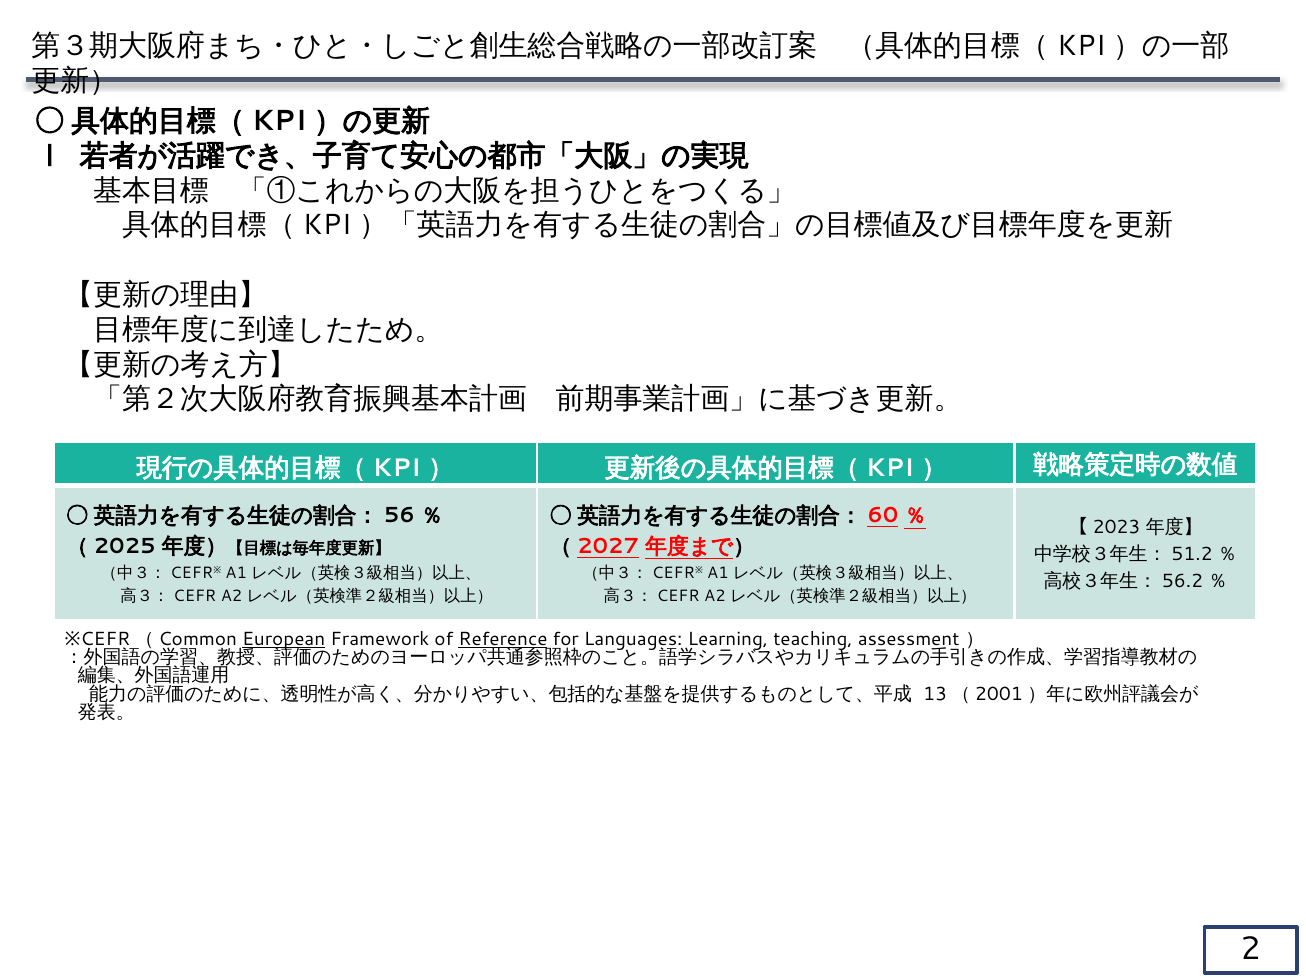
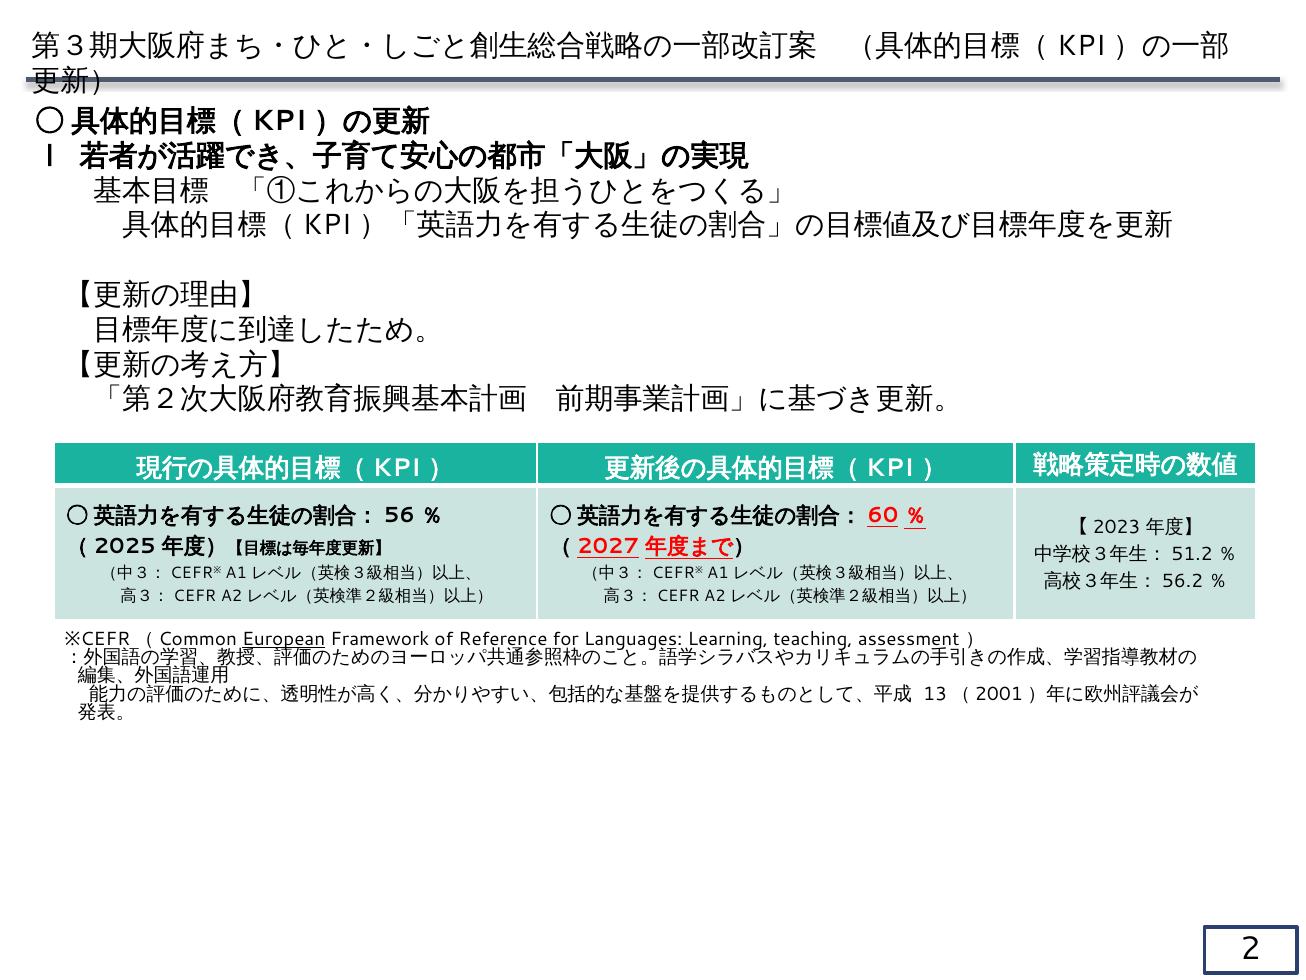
Reference underline: present -> none
